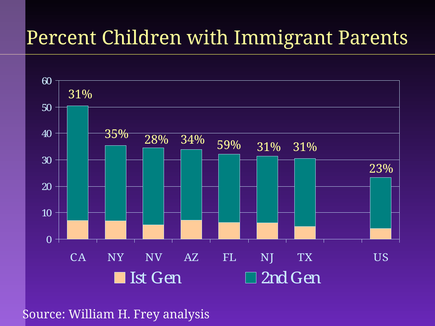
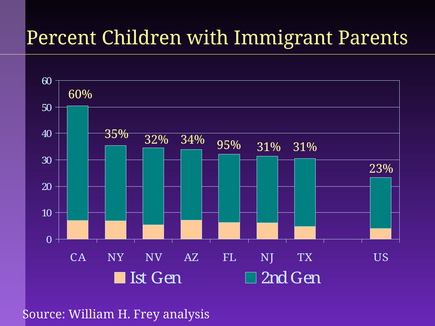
31% at (80, 94): 31% -> 60%
28%: 28% -> 32%
59%: 59% -> 95%
